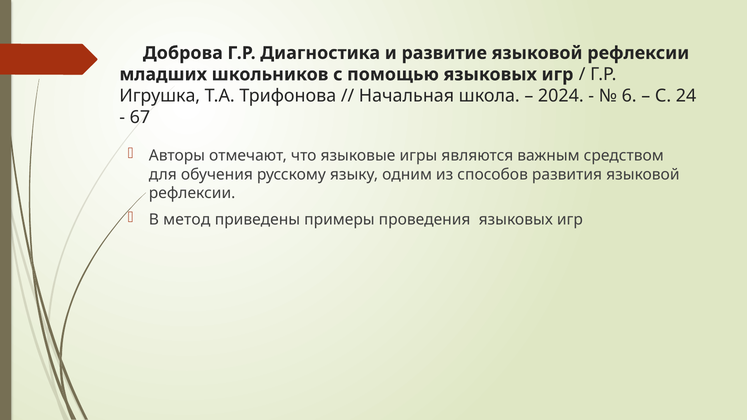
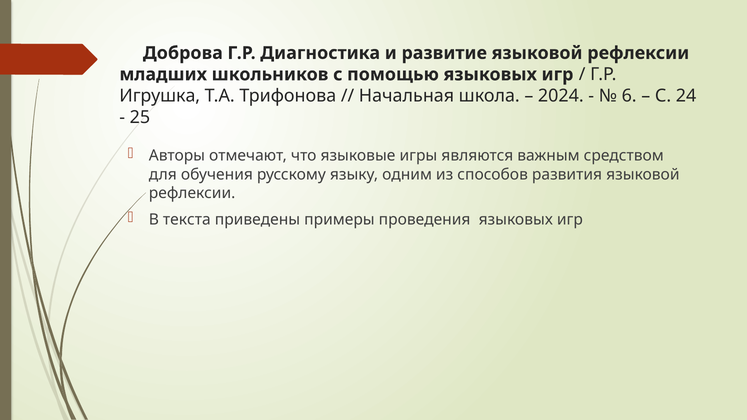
67: 67 -> 25
метод: метод -> текста
